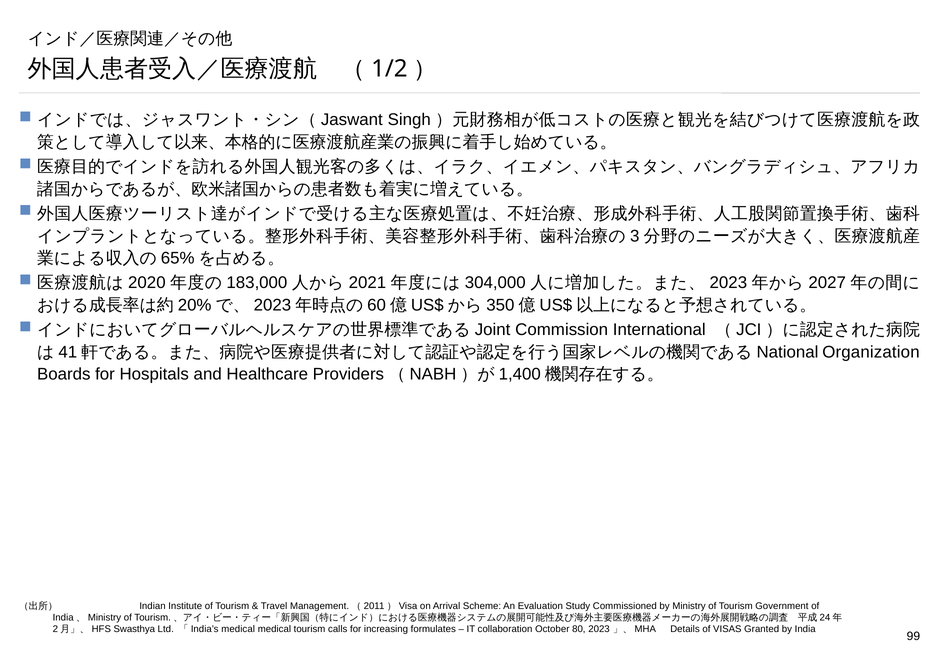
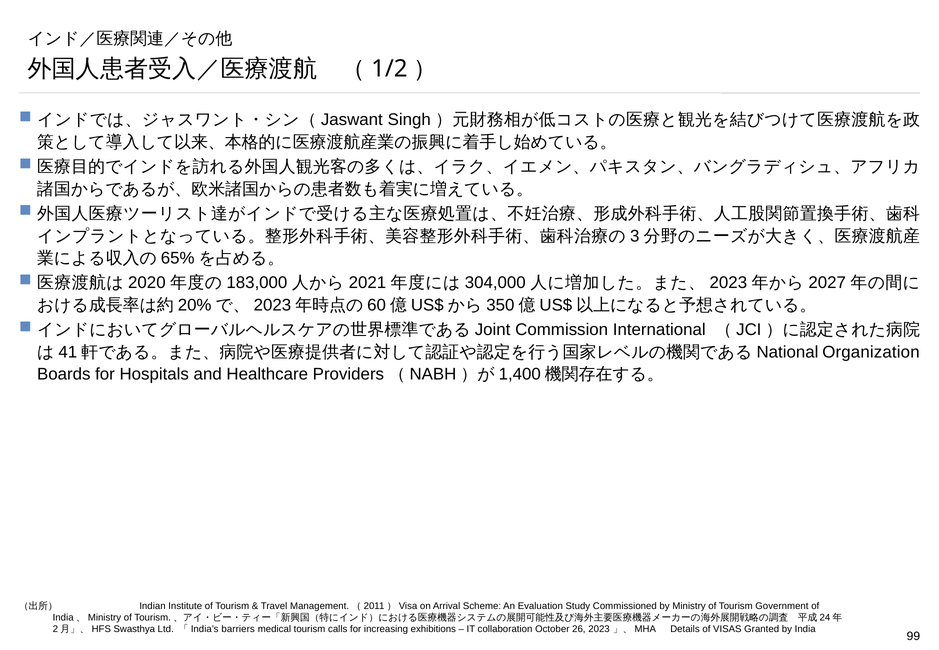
「India’s medical: medical -> barriers
formulates: formulates -> exhibitions
80: 80 -> 26
